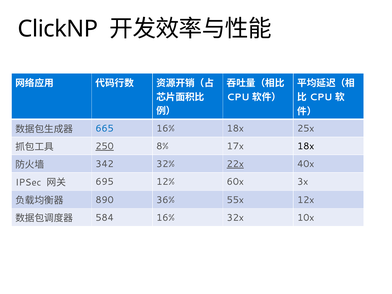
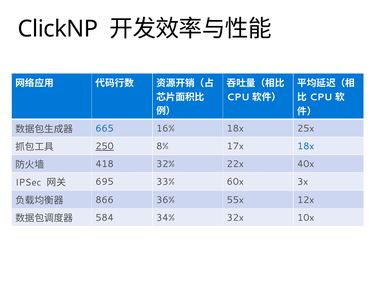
18x at (306, 146) colour: black -> blue
342: 342 -> 418
22x underline: present -> none
12%: 12% -> 33%
890: 890 -> 866
584 16%: 16% -> 34%
